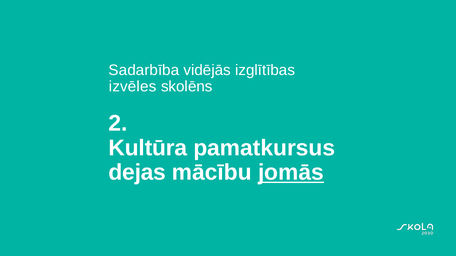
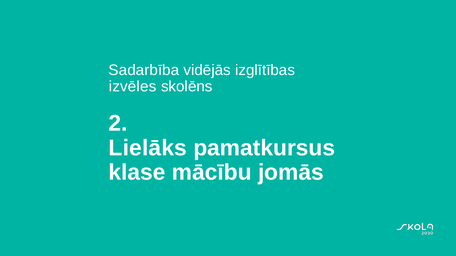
Kultūra: Kultūra -> Lielāks
dejas: dejas -> klase
jomās underline: present -> none
